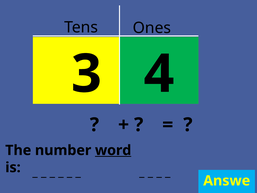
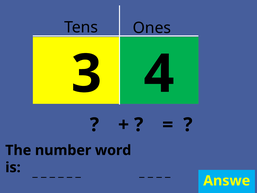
word underline: present -> none
